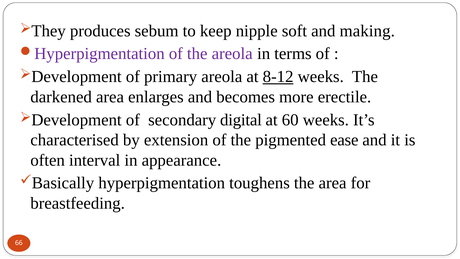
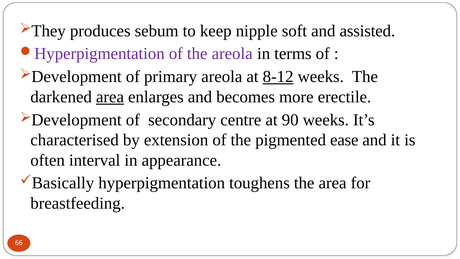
making: making -> assisted
area at (110, 97) underline: none -> present
digital: digital -> centre
60: 60 -> 90
